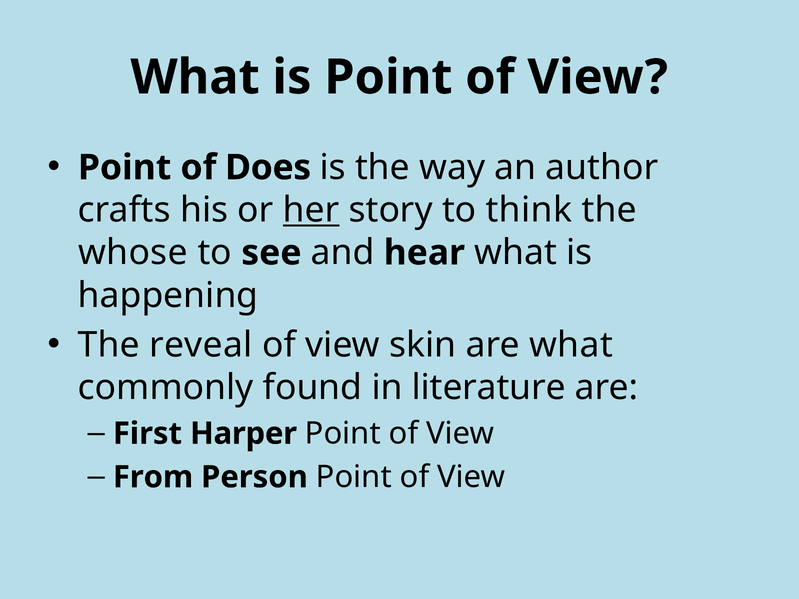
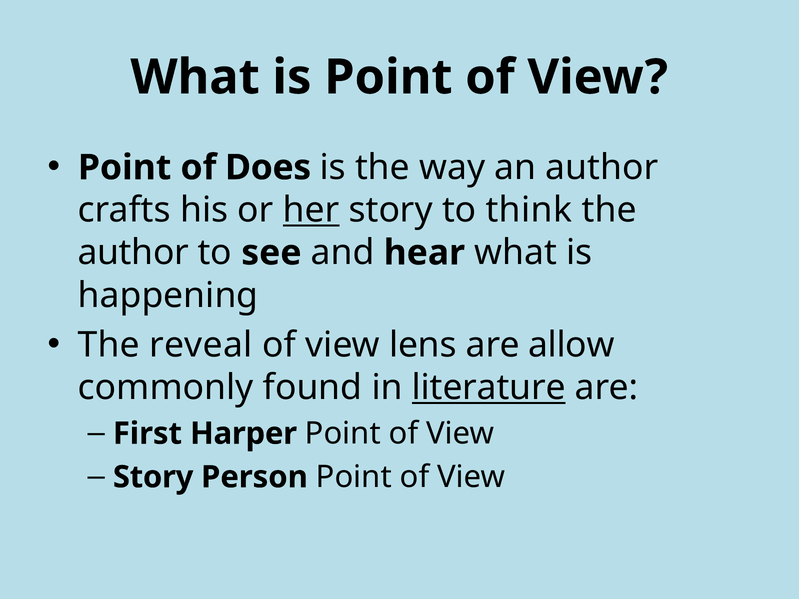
whose at (133, 253): whose -> author
skin: skin -> lens
are what: what -> allow
literature underline: none -> present
From at (153, 477): From -> Story
